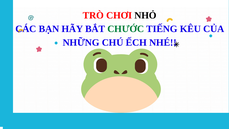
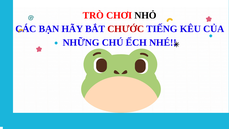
CHƯỚC colour: green -> red
